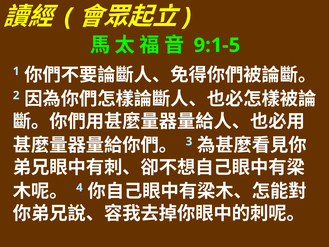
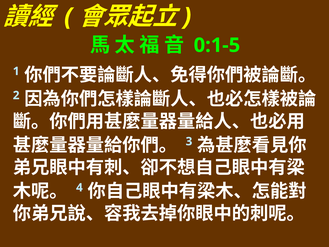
9:1-5: 9:1-5 -> 0:1-5
